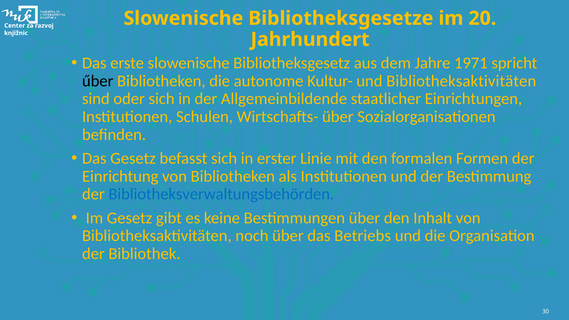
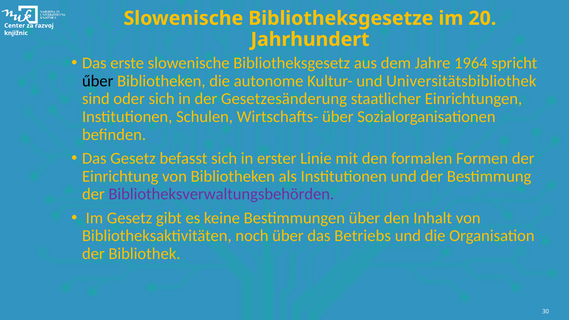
1971: 1971 -> 1964
und Bibliotheksaktivitäten: Bibliotheksaktivitäten -> Universitätsbibliothek
Allgemeinbildende: Allgemeinbildende -> Gesetzesänderung
Bibliotheksverwaltungsbehörden colour: blue -> purple
